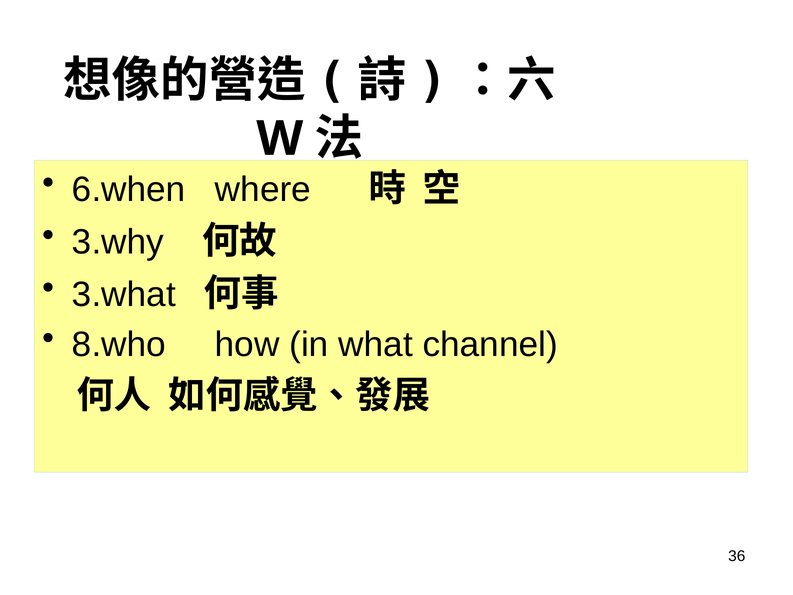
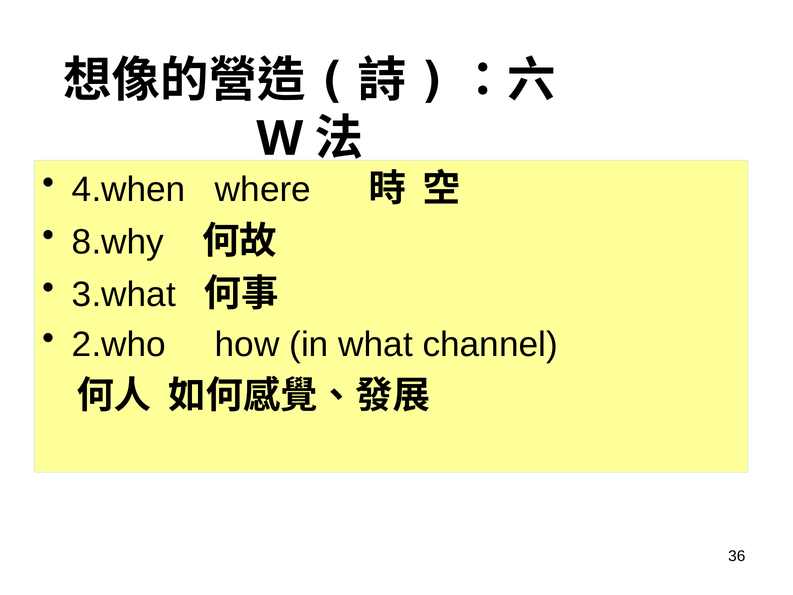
6.when: 6.when -> 4.when
3.why: 3.why -> 8.why
8.who: 8.who -> 2.who
